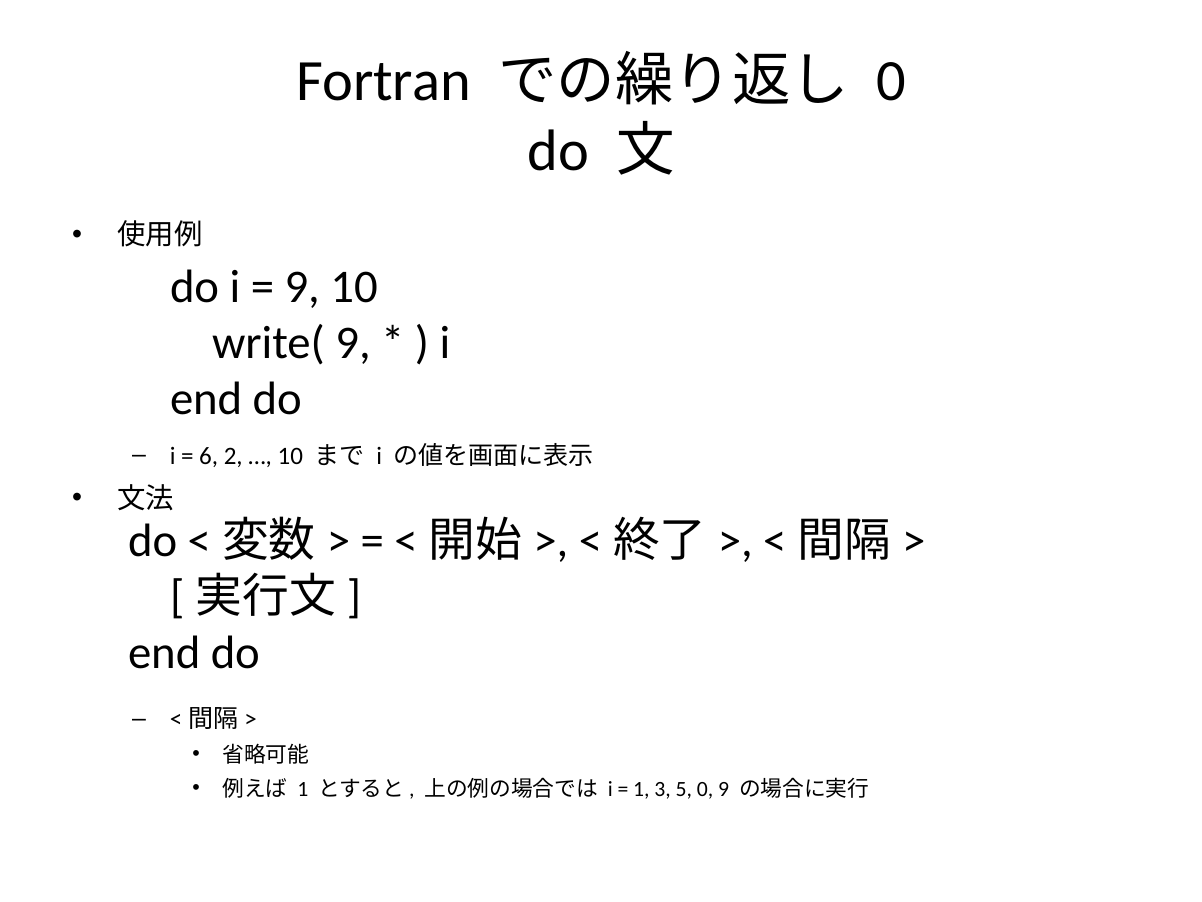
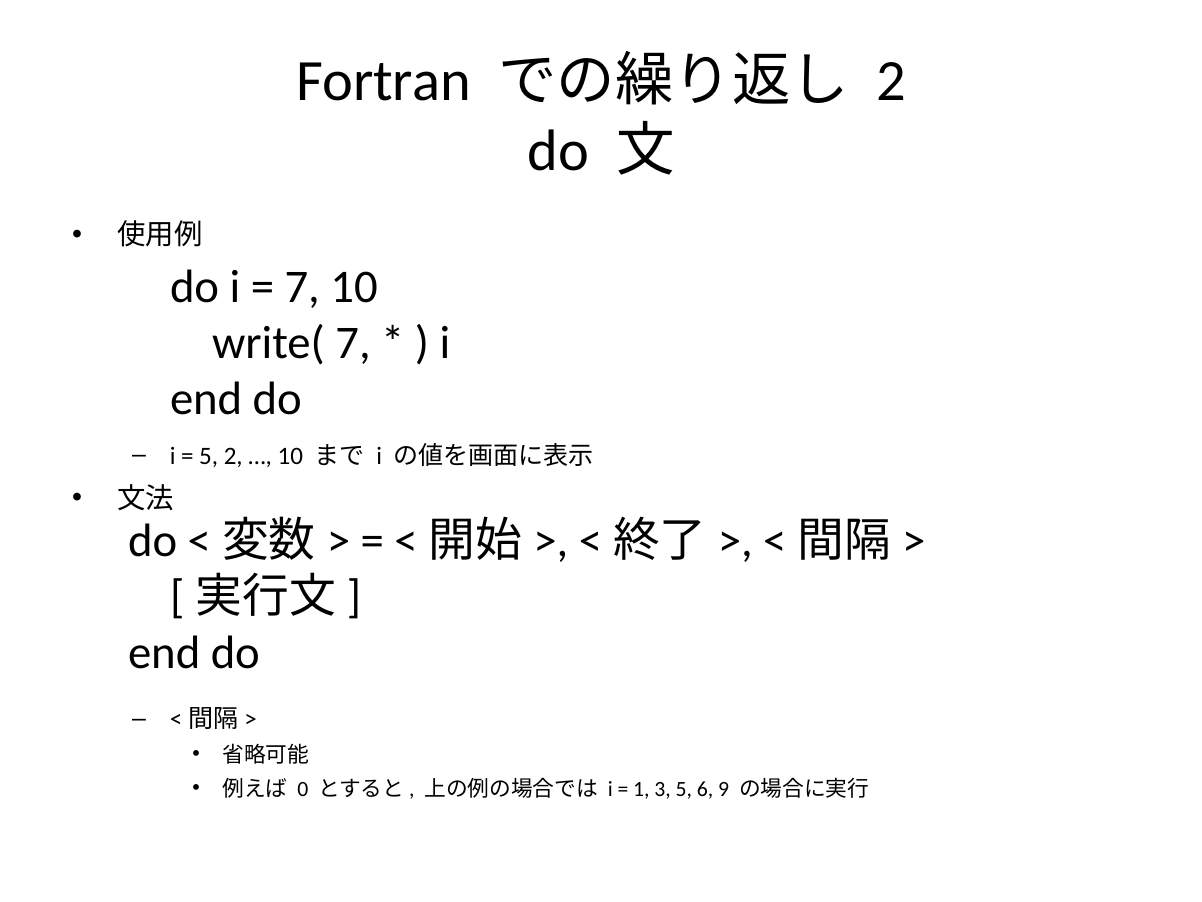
0 at (891, 81): 0 -> 2
9 at (302, 287): 9 -> 7
write( 9: 9 -> 7
6 at (209, 456): 6 -> 5
1 at (303, 789): 1 -> 0
5 0: 0 -> 6
